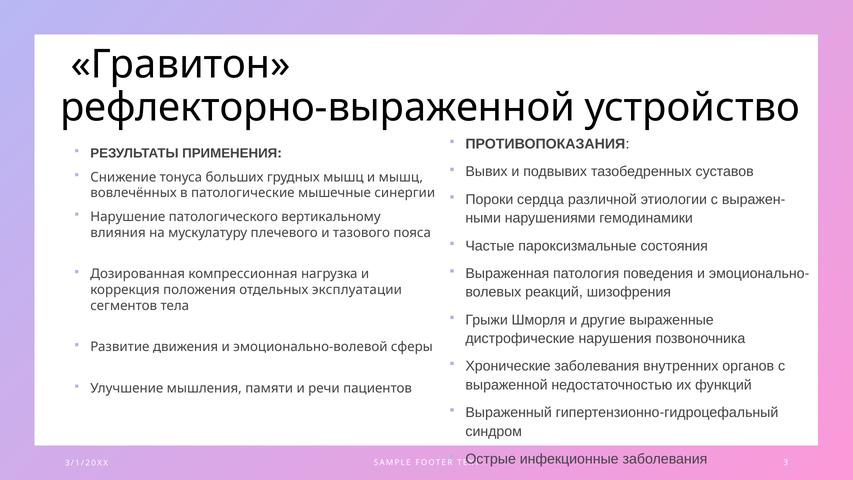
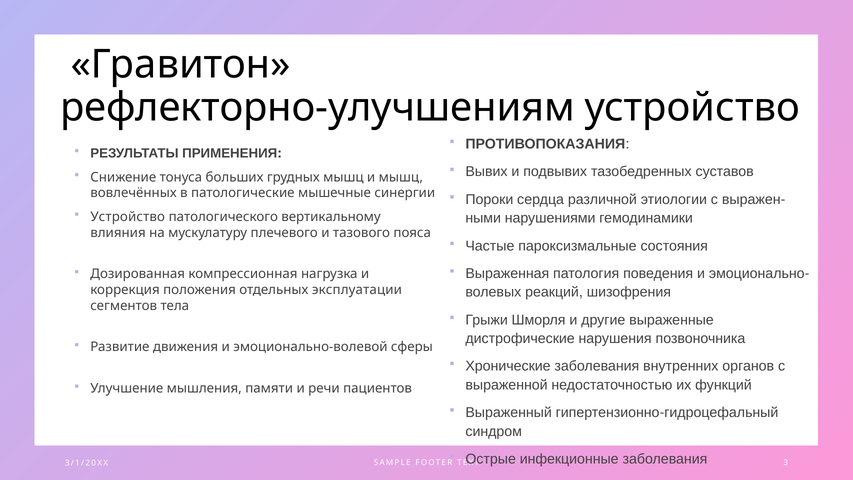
рефлекторно-выраженной: рефлекторно-выраженной -> рефлекторно-улучшениям
Нарушение at (128, 217): Нарушение -> Устройство
